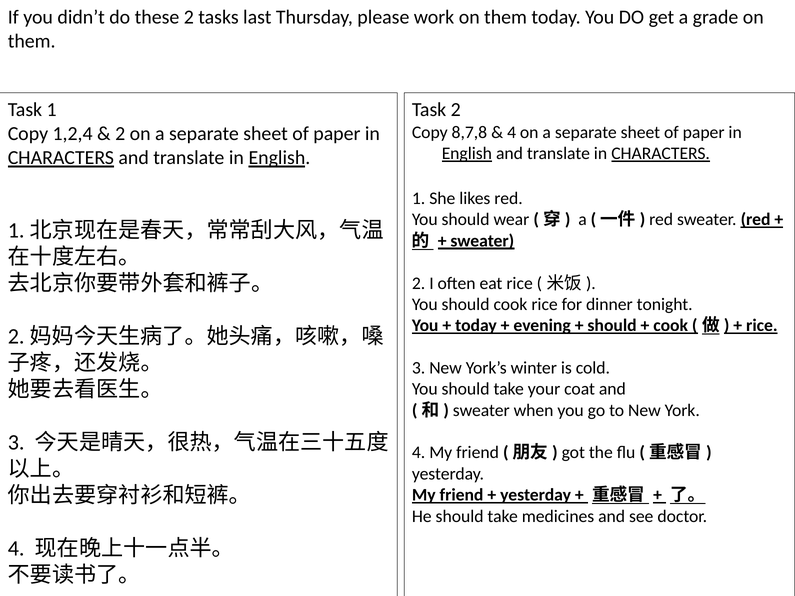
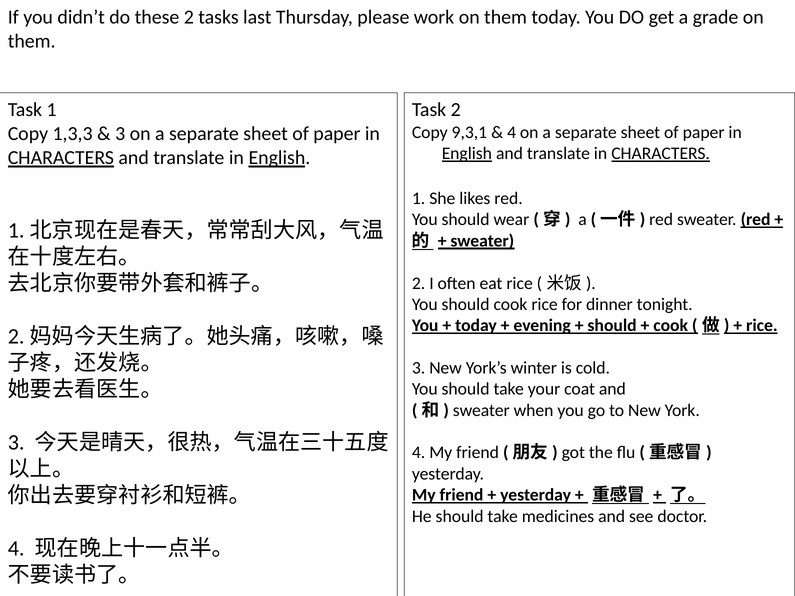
8,7,8: 8,7,8 -> 9,3,1
1,2,4: 1,2,4 -> 1,3,3
2 at (120, 134): 2 -> 3
